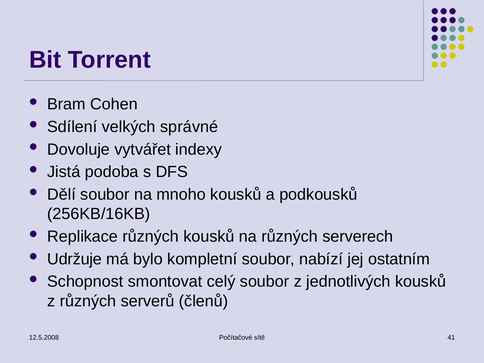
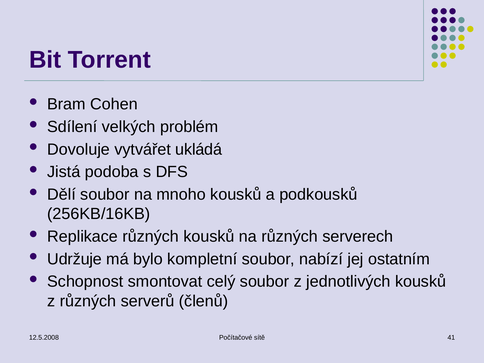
správné: správné -> problém
indexy: indexy -> ukládá
